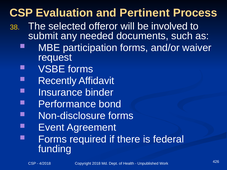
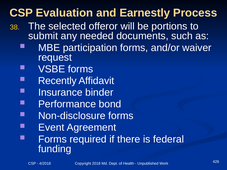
Pertinent: Pertinent -> Earnestly
involved: involved -> portions
